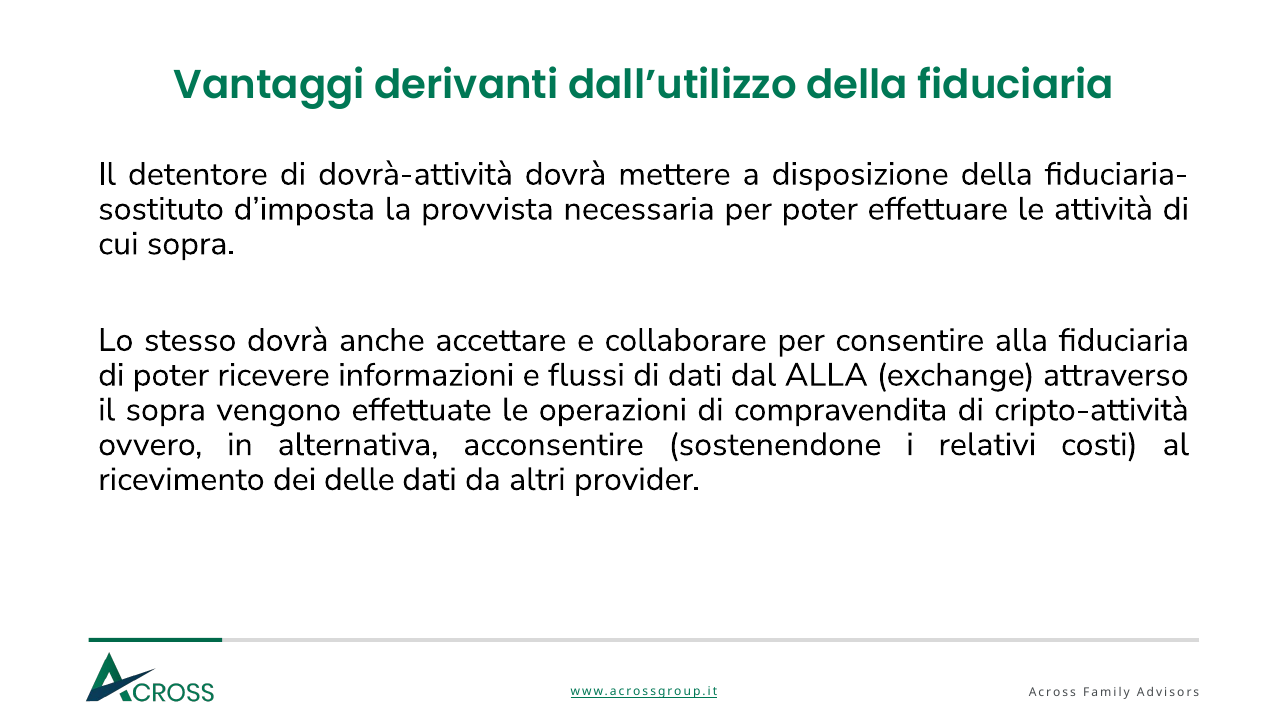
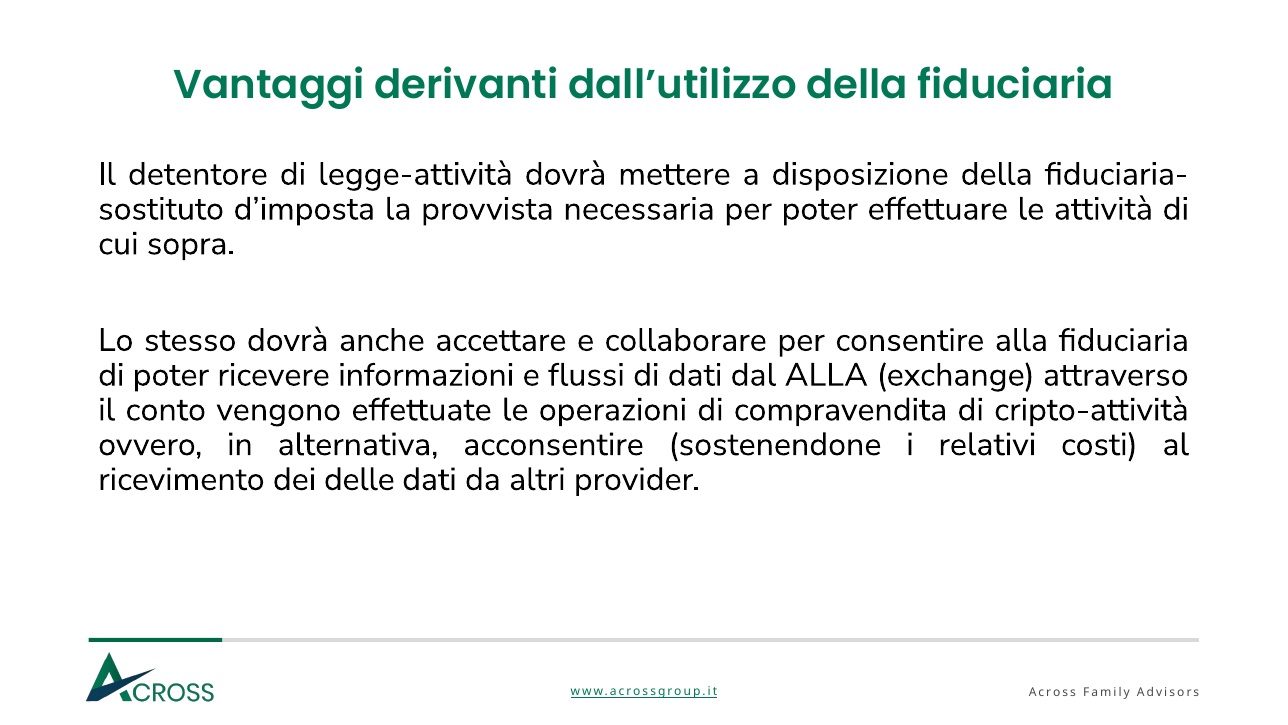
dovrà-attività: dovrà-attività -> legge-attività
il sopra: sopra -> conto
